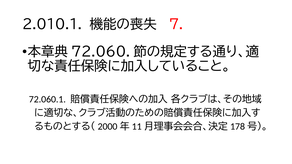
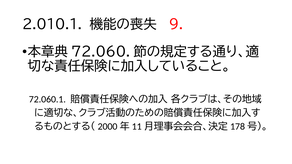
7: 7 -> 9
